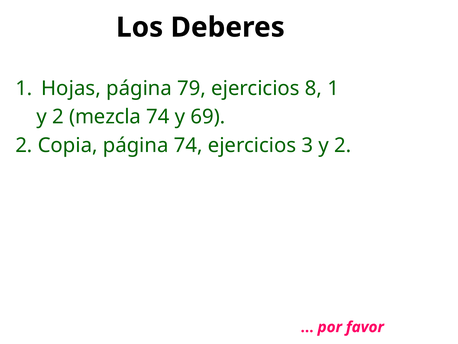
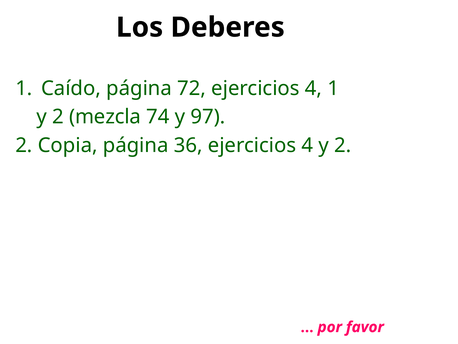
Hojas: Hojas -> Caído
79: 79 -> 72
8 at (313, 88): 8 -> 4
69: 69 -> 97
página 74: 74 -> 36
3 at (307, 145): 3 -> 4
